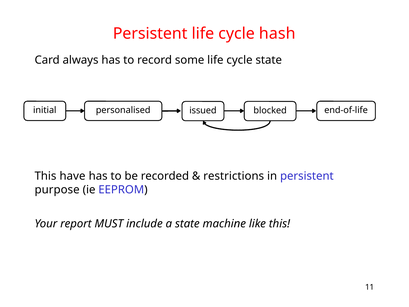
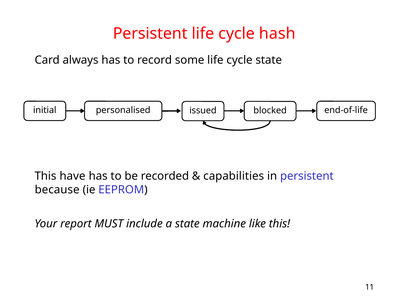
restrictions: restrictions -> capabilities
purpose: purpose -> because
